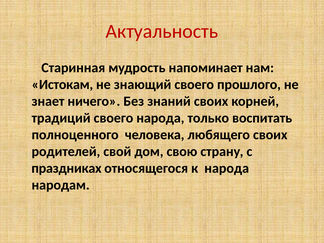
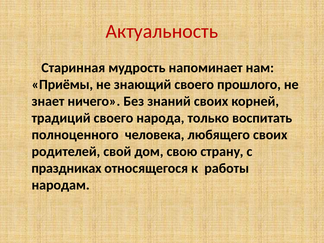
Истокам: Истокам -> Приёмы
к народа: народа -> работы
